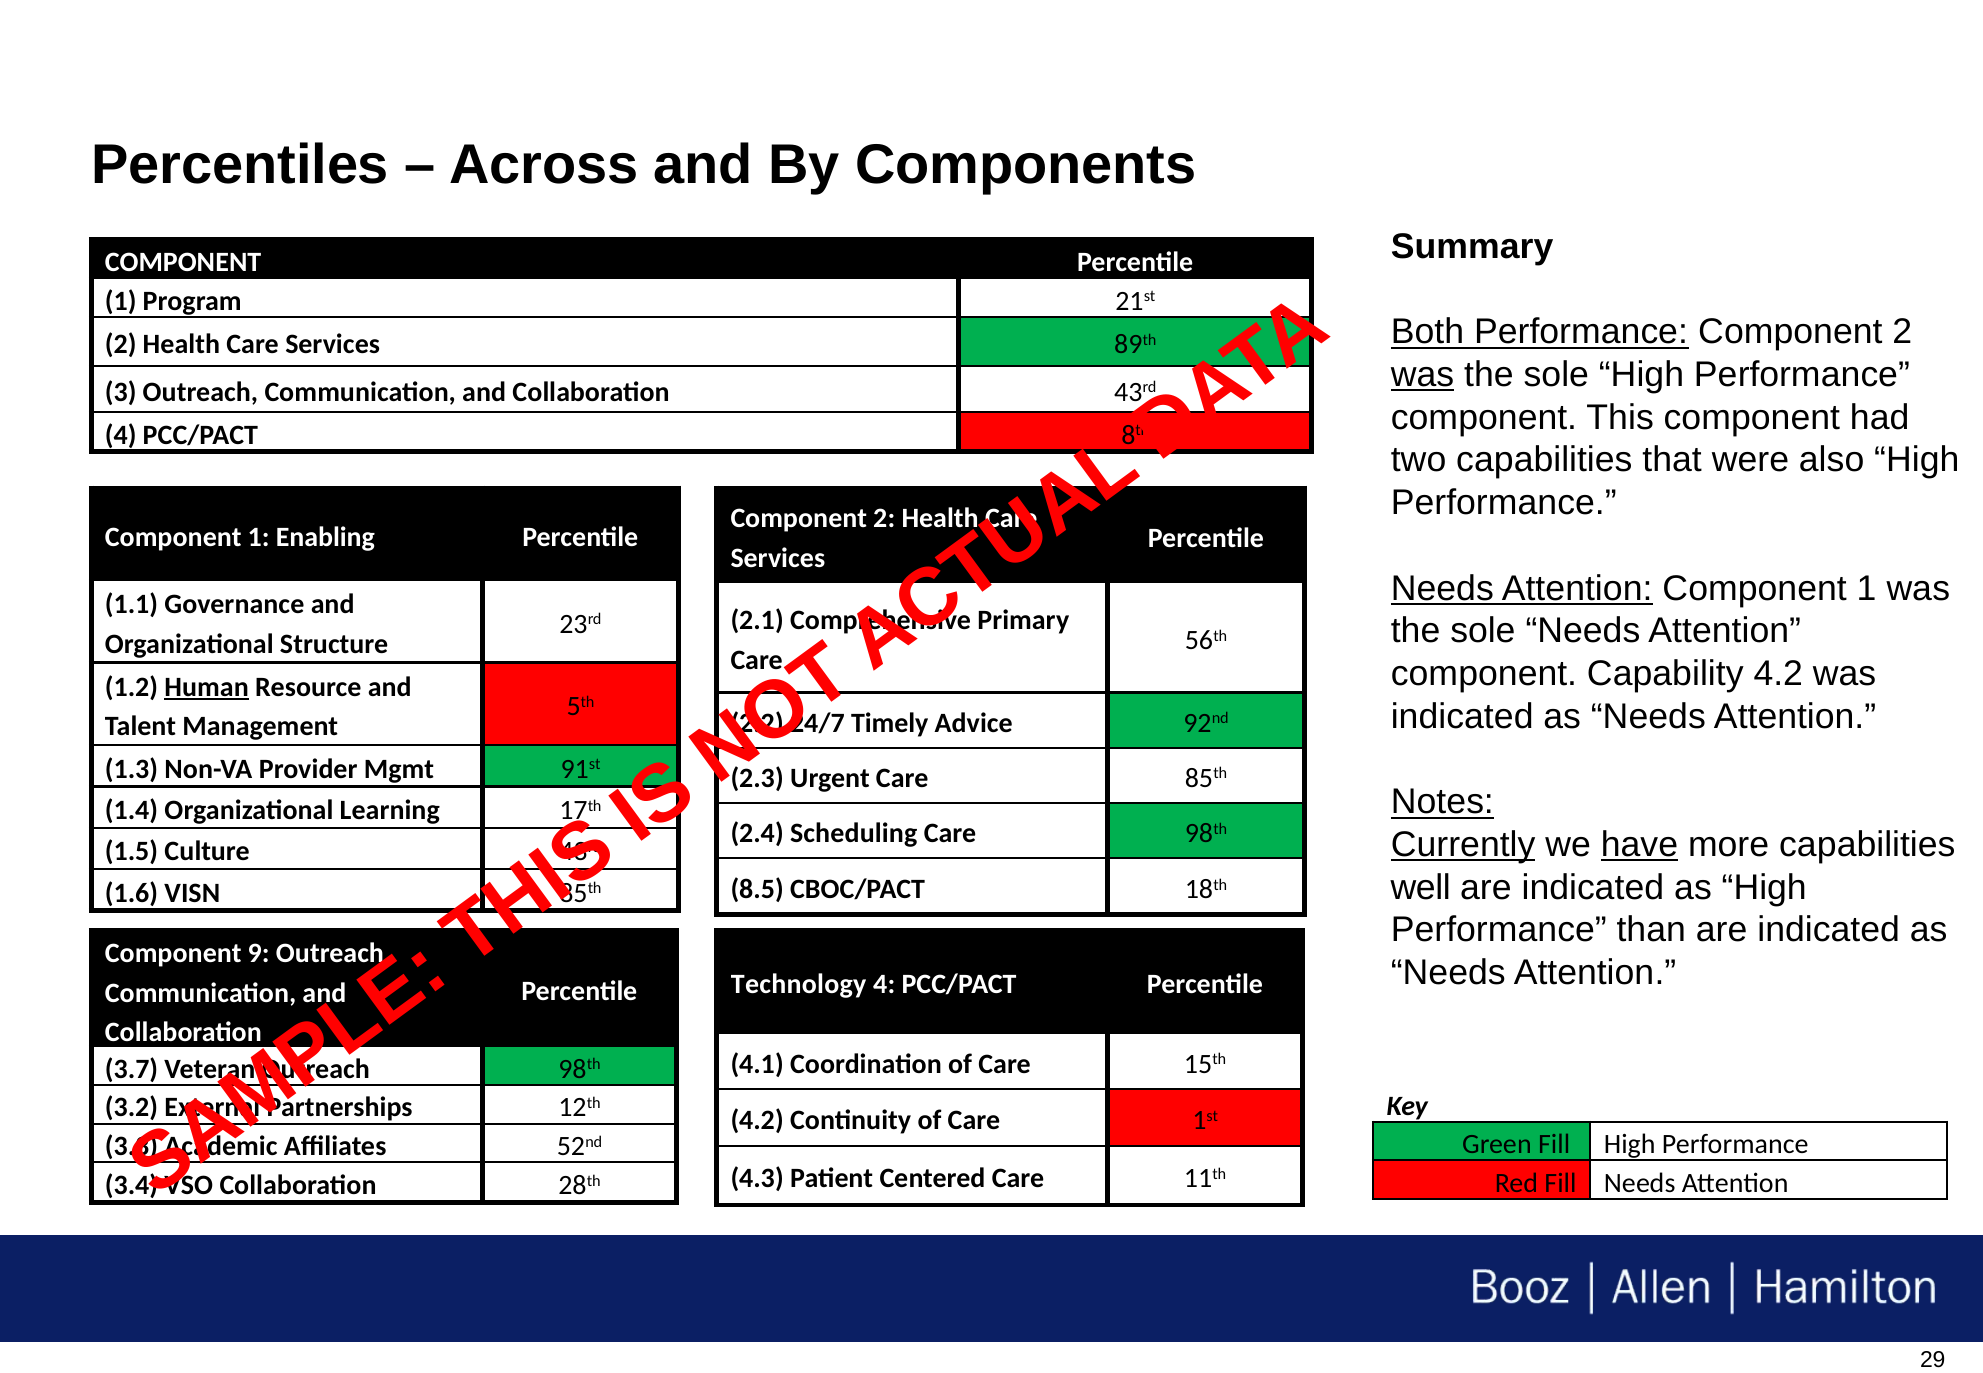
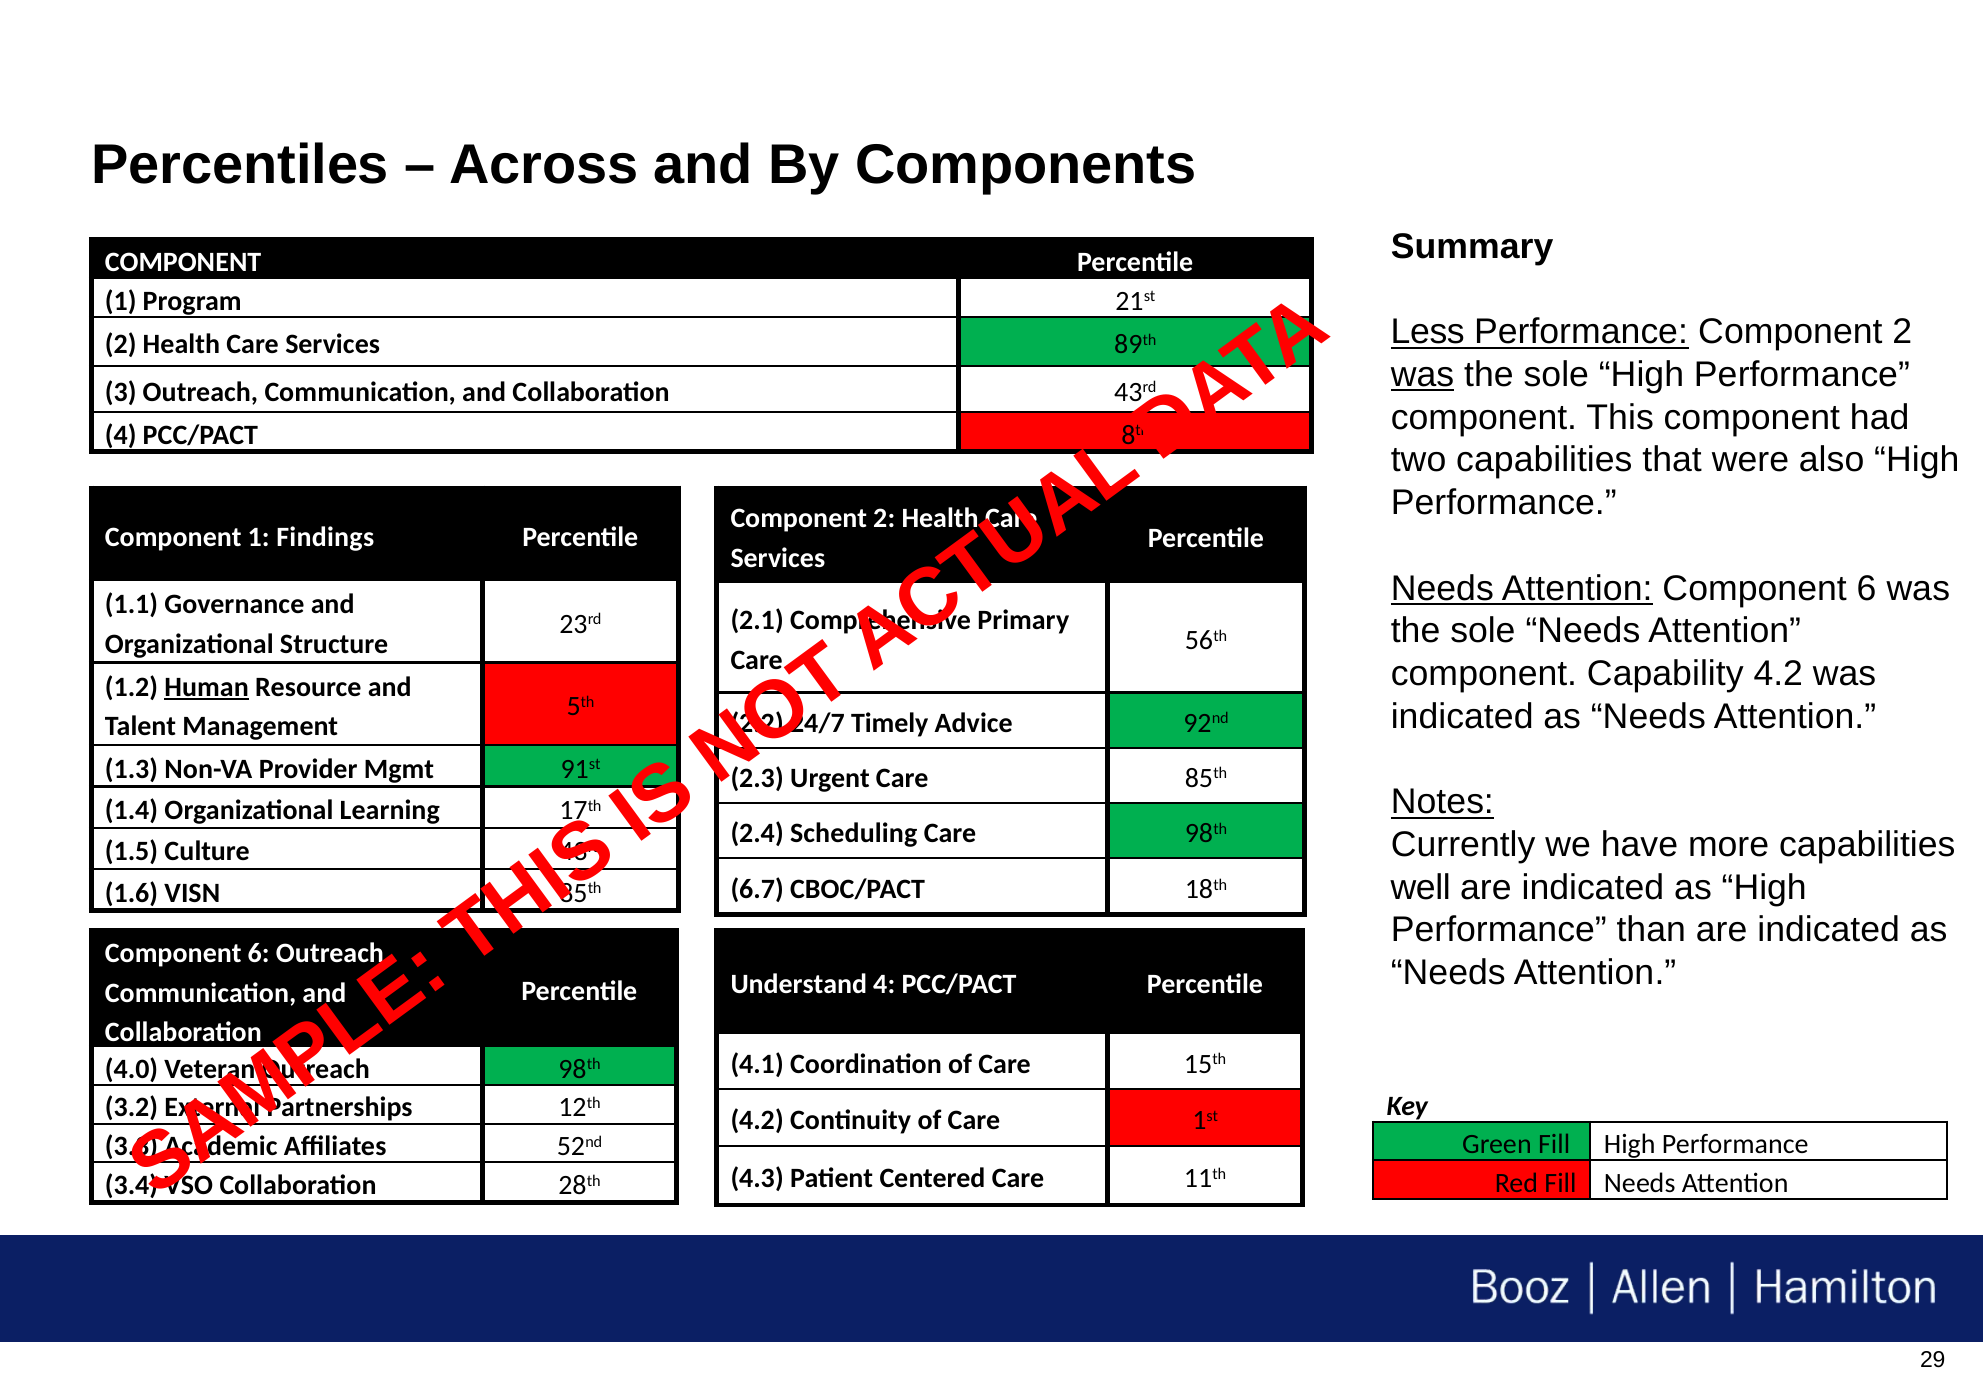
Both: Both -> Less
Enabling: Enabling -> Findings
Attention Component 1: 1 -> 6
Currently underline: present -> none
have underline: present -> none
8.5: 8.5 -> 6.7
9 at (259, 954): 9 -> 6
Technology: Technology -> Understand
3.7: 3.7 -> 4.0
